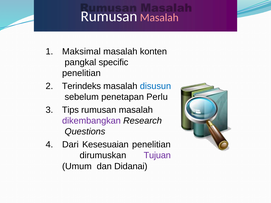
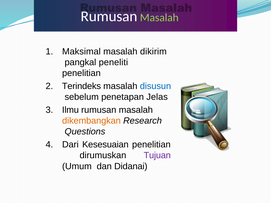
Masalah at (159, 18) colour: pink -> light green
konten: konten -> dikirim
specific: specific -> peneliti
Perlu: Perlu -> Jelas
Tips: Tips -> Ilmu
dikembangkan colour: purple -> orange
